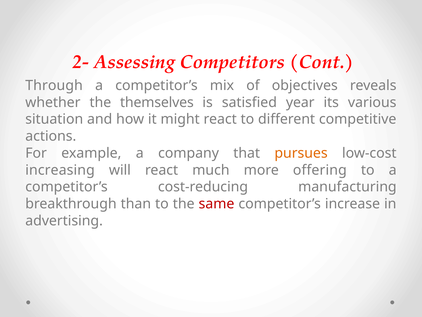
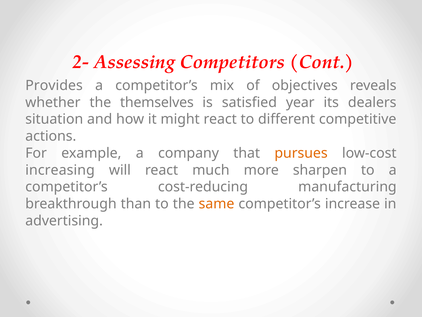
Through: Through -> Provides
various: various -> dealers
offering: offering -> sharpen
same colour: red -> orange
